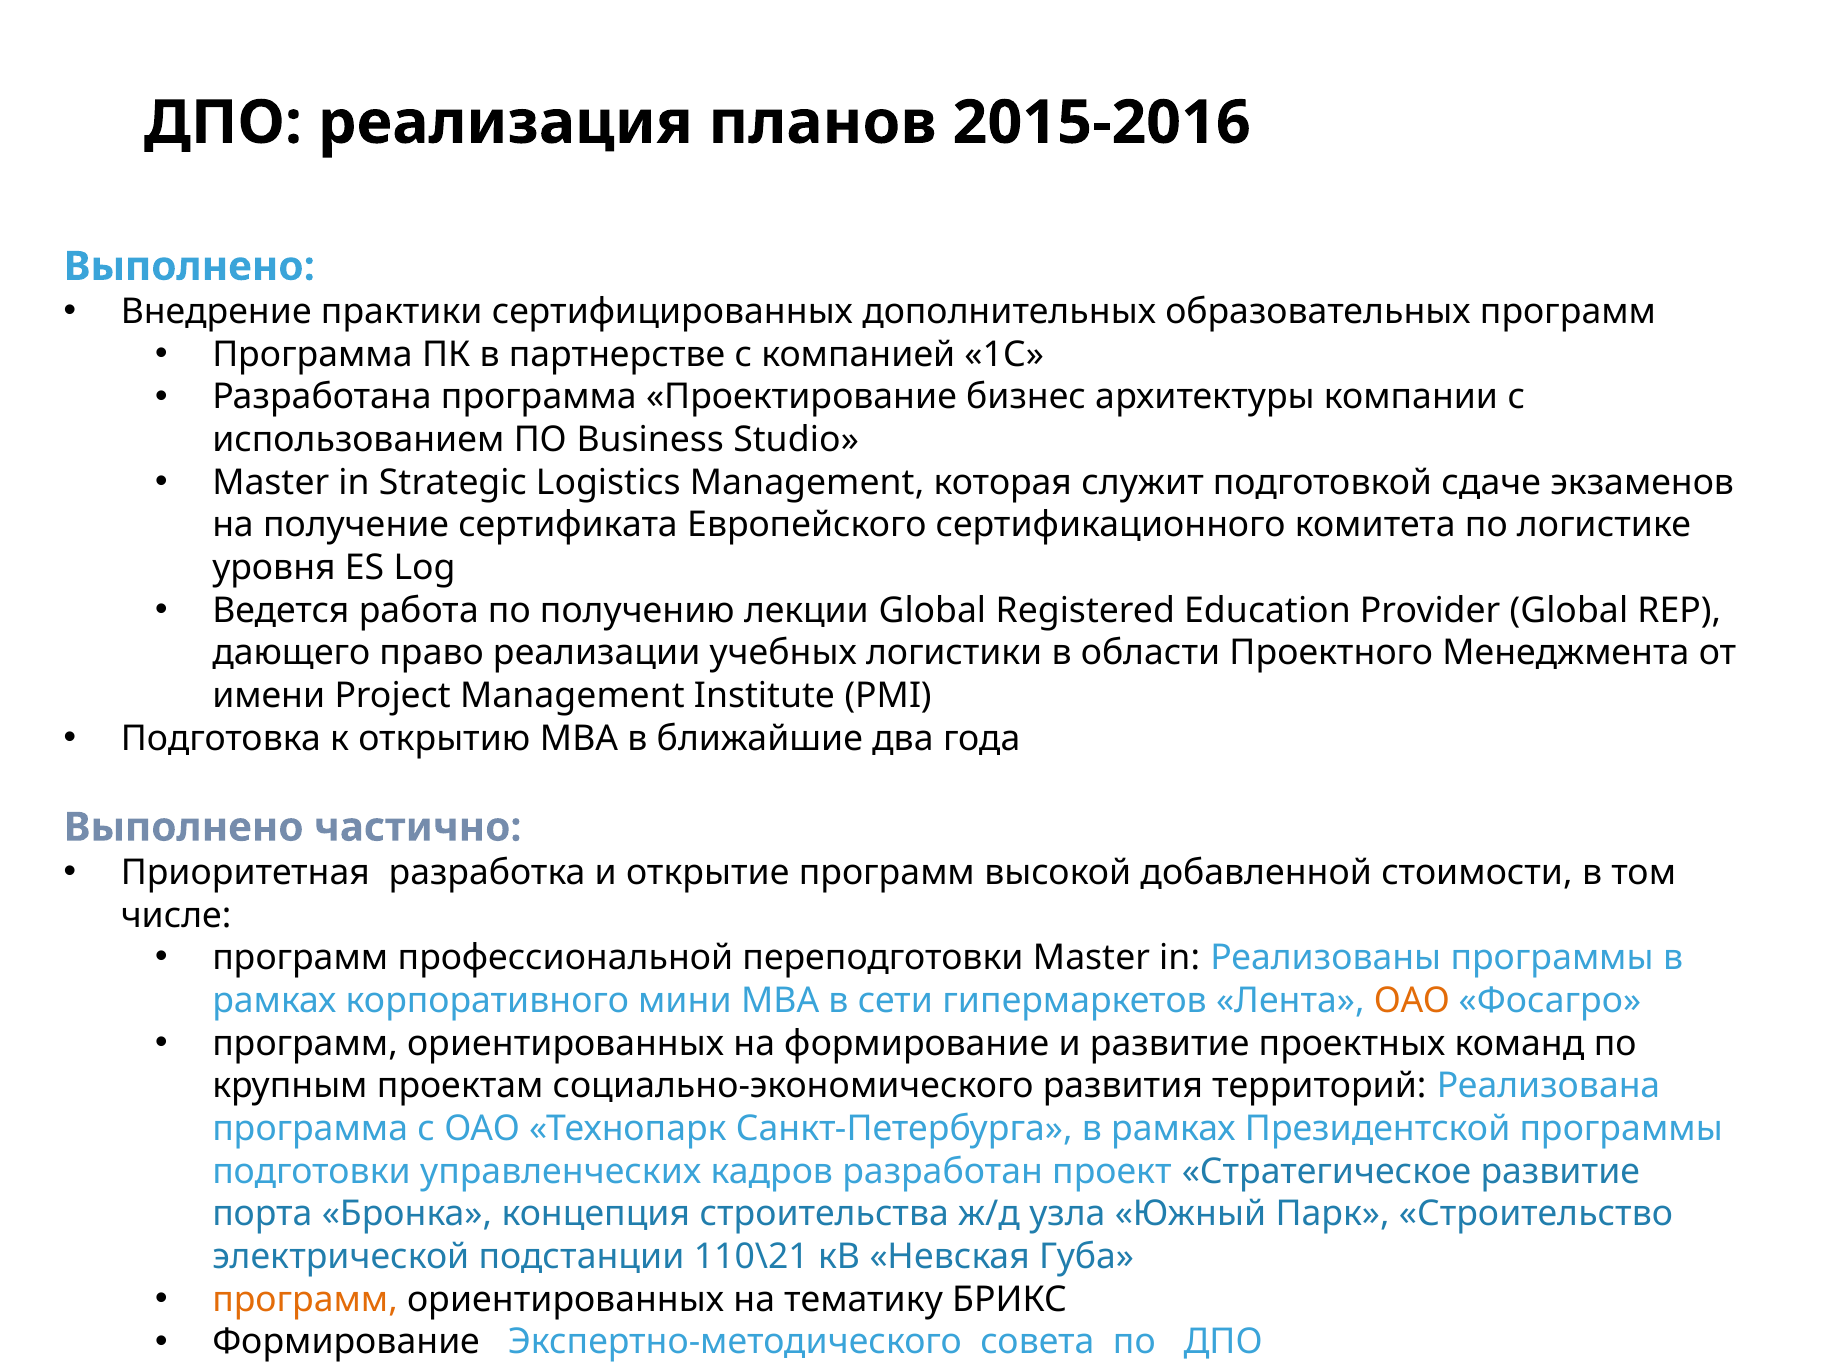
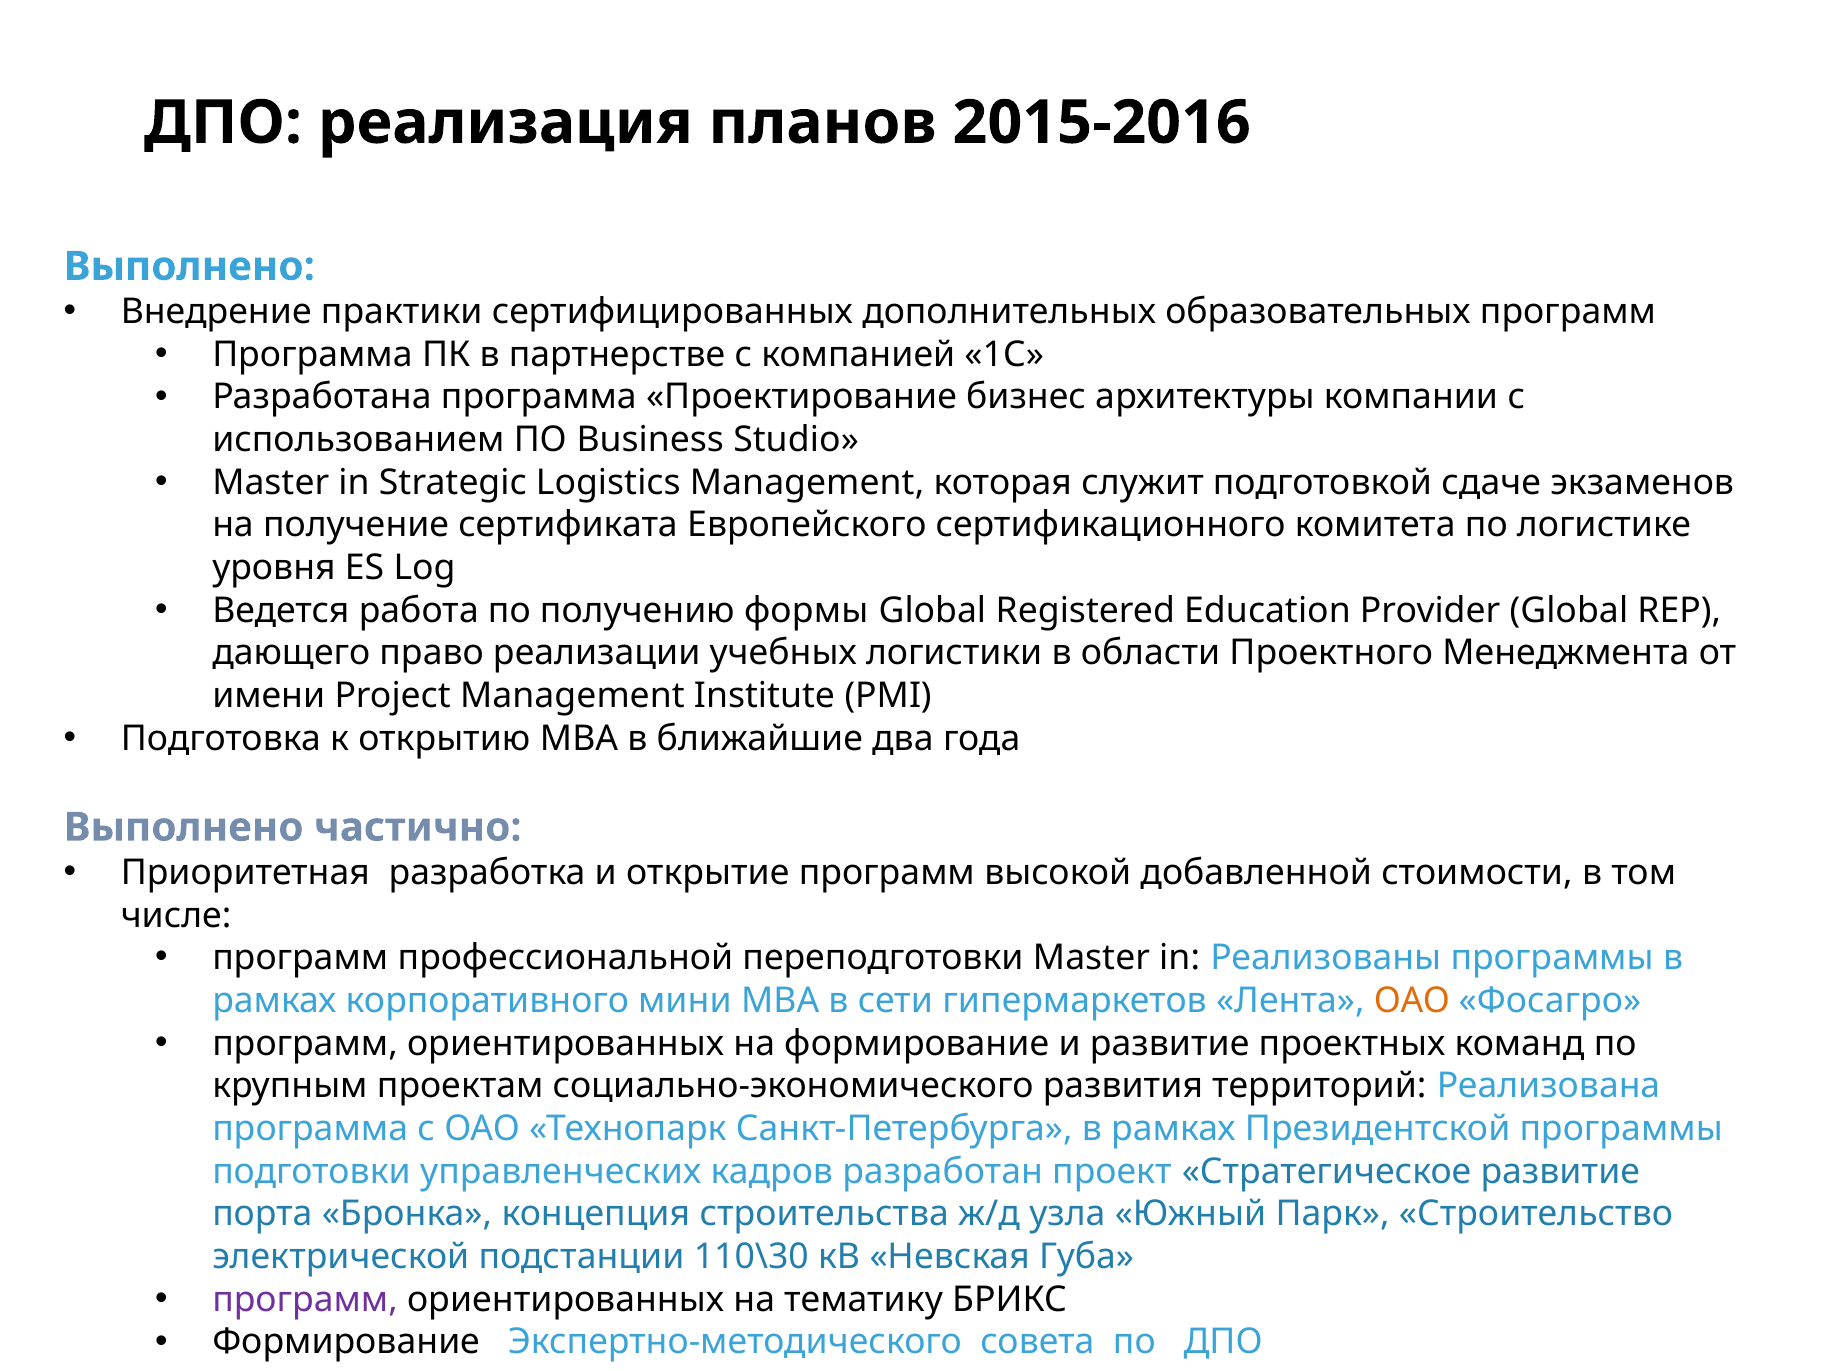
лекции: лекции -> формы
110\21: 110\21 -> 110\30
программ at (305, 1300) colour: orange -> purple
